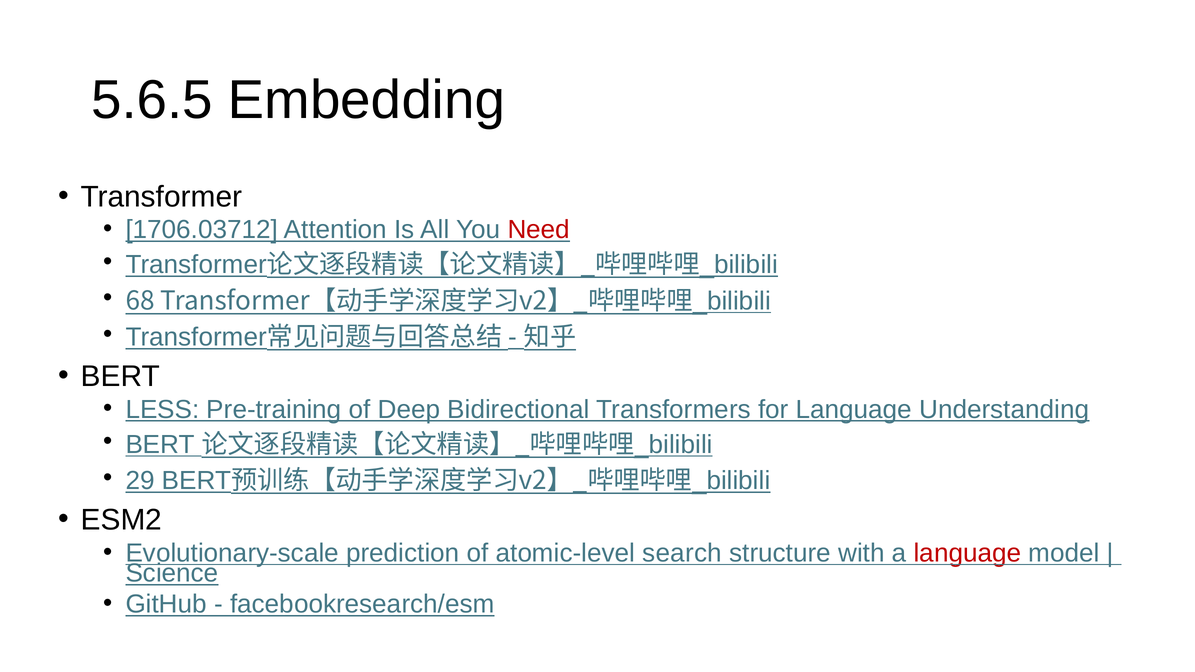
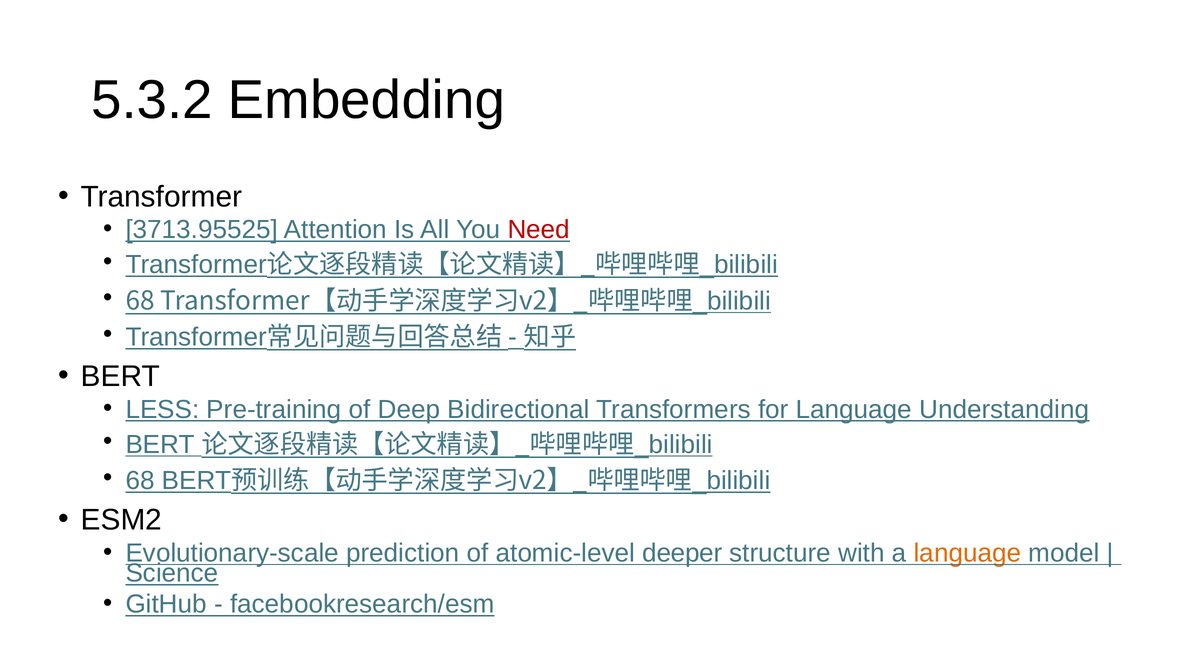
5.6.5: 5.6.5 -> 5.3.2
1706.03712: 1706.03712 -> 3713.95525
29 at (140, 481): 29 -> 68
search: search -> deeper
language at (967, 553) colour: red -> orange
